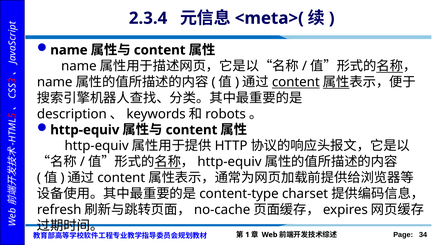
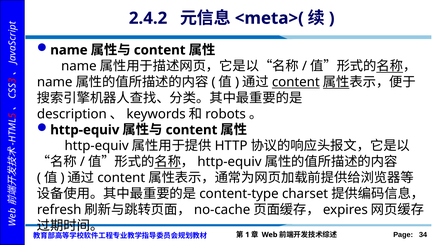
2.3.4: 2.3.4 -> 2.4.2
